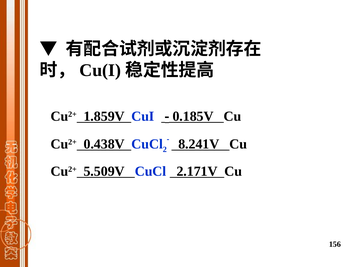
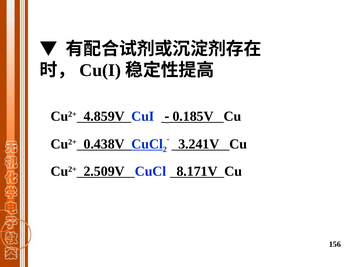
1.859V: 1.859V -> 4.859V
CuCl at (147, 144) underline: none -> present
8.241V: 8.241V -> 3.241V
5.509V: 5.509V -> 2.509V
2.171V: 2.171V -> 8.171V
